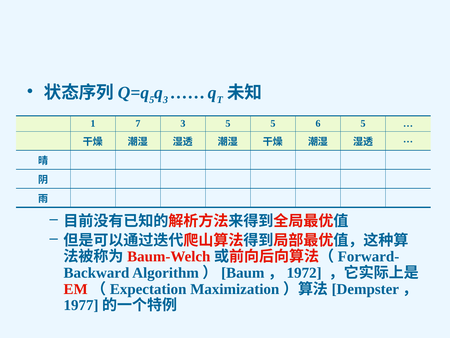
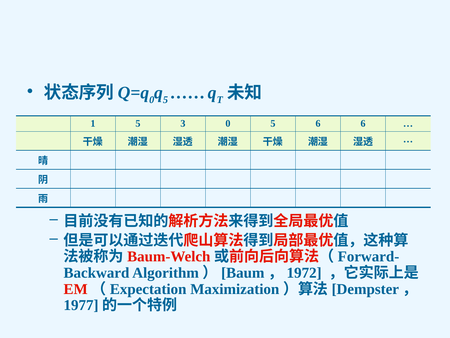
5 at (152, 100): 5 -> 0
3 at (165, 100): 3 -> 5
1 7: 7 -> 5
3 5: 5 -> 0
6 5: 5 -> 6
